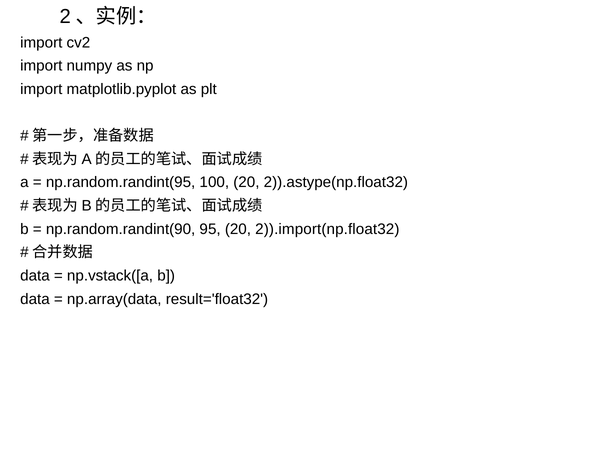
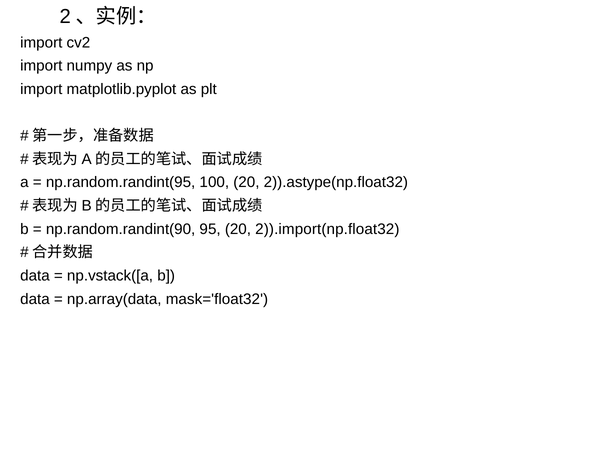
result='float32: result='float32 -> mask='float32
